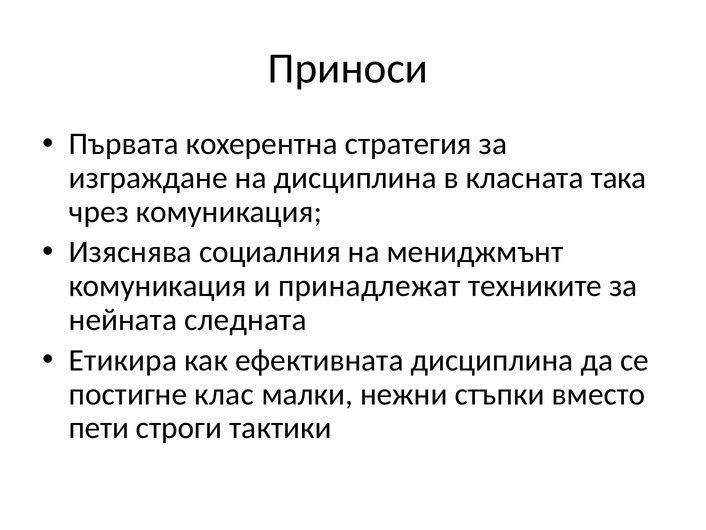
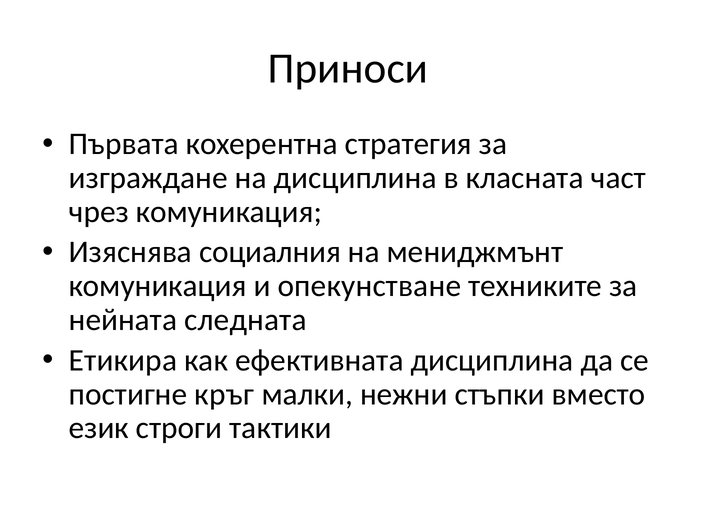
така: така -> част
принадлежат: принадлежат -> опекунстване
клас: клас -> кръг
пети: пети -> език
